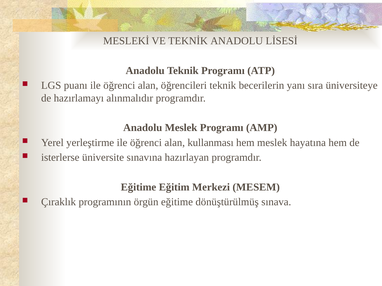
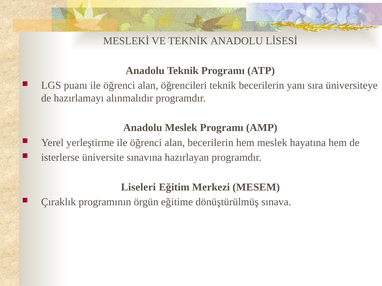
alan kullanması: kullanması -> becerilerin
Eğitime at (138, 187): Eğitime -> Liseleri
